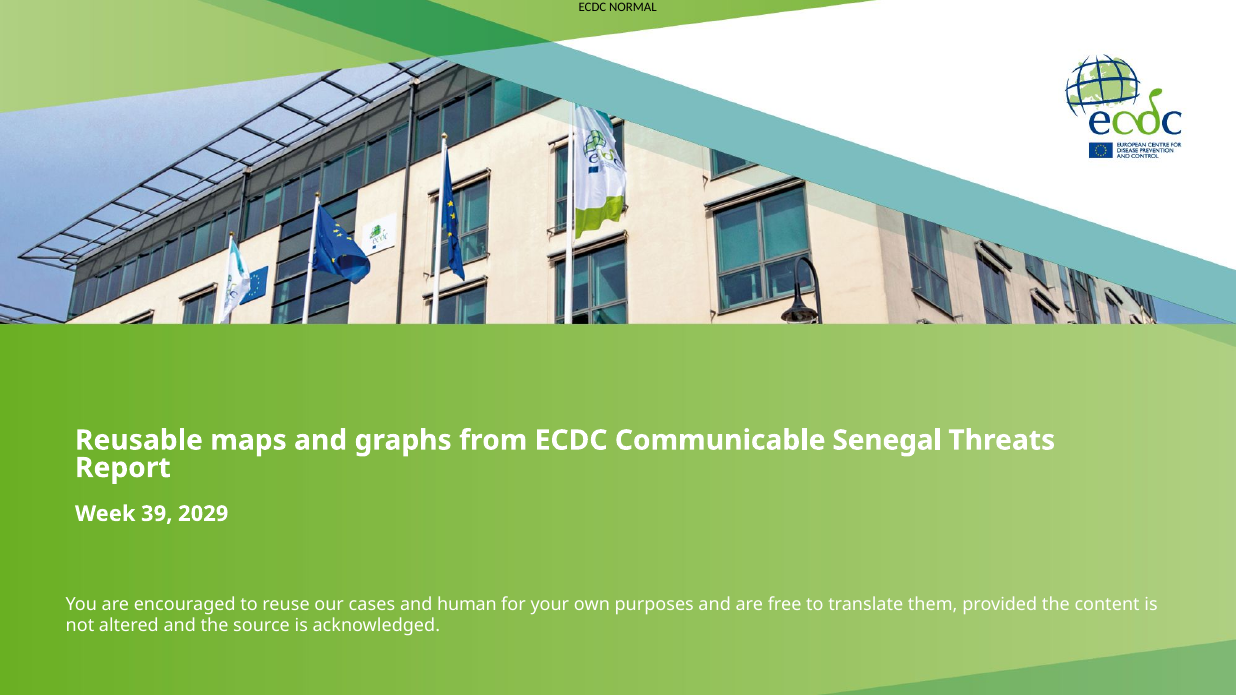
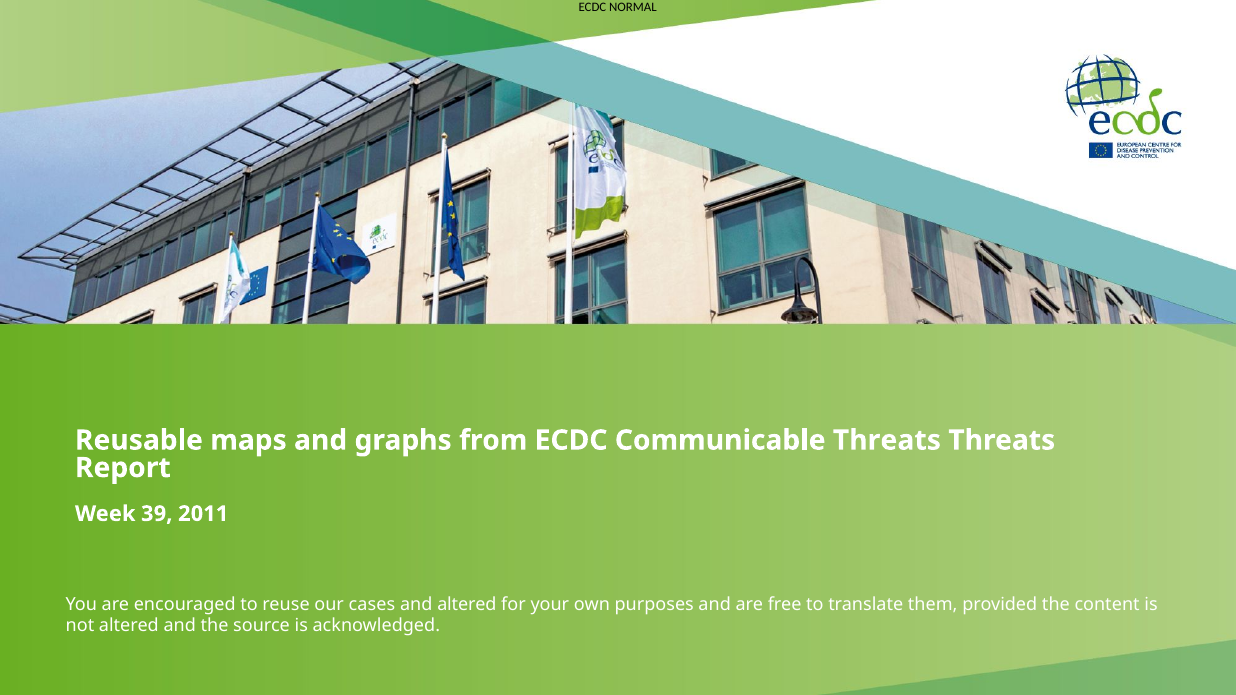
Communicable Senegal: Senegal -> Threats
2029: 2029 -> 2011
and human: human -> altered
